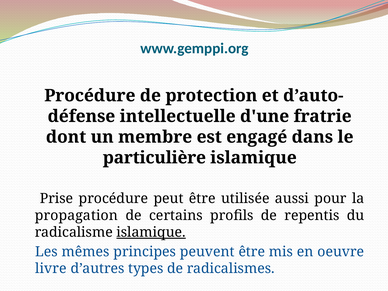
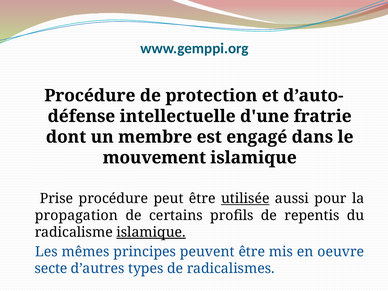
particulière: particulière -> mouvement
utilisée underline: none -> present
livre: livre -> secte
